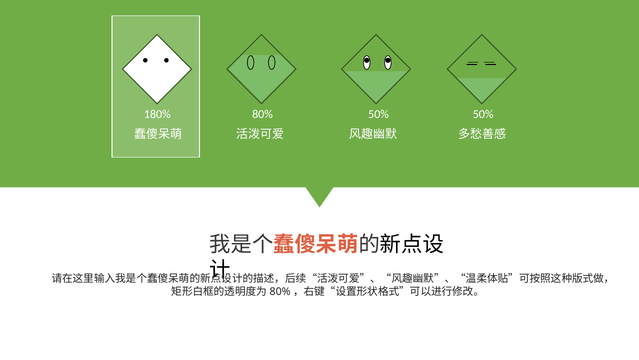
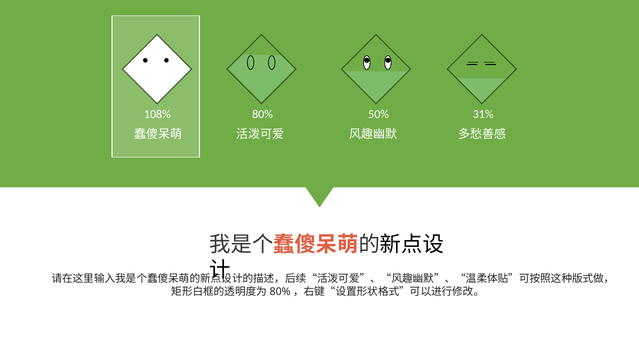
180%: 180% -> 108%
50% 50%: 50% -> 31%
